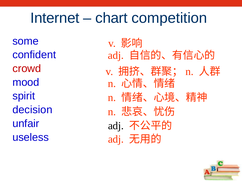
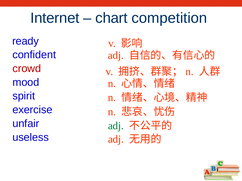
some: some -> ready
decision: decision -> exercise
adj at (116, 126) colour: black -> green
